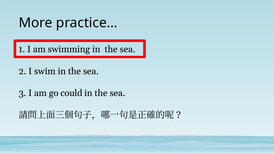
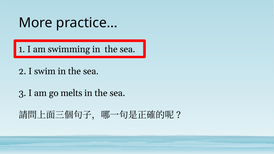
could: could -> melts
